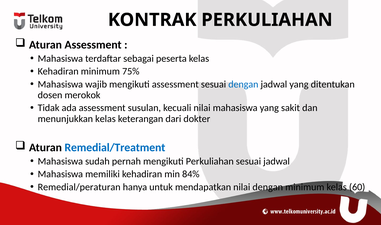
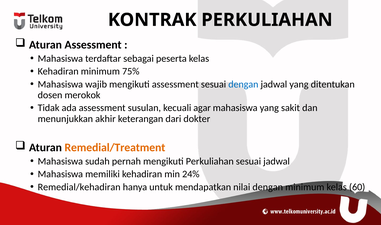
kecuali nilai: nilai -> agar
menunjukkan kelas: kelas -> akhir
Remedial/Treatment colour: blue -> orange
84%: 84% -> 24%
Remedial/peraturan: Remedial/peraturan -> Remedial/kehadiran
